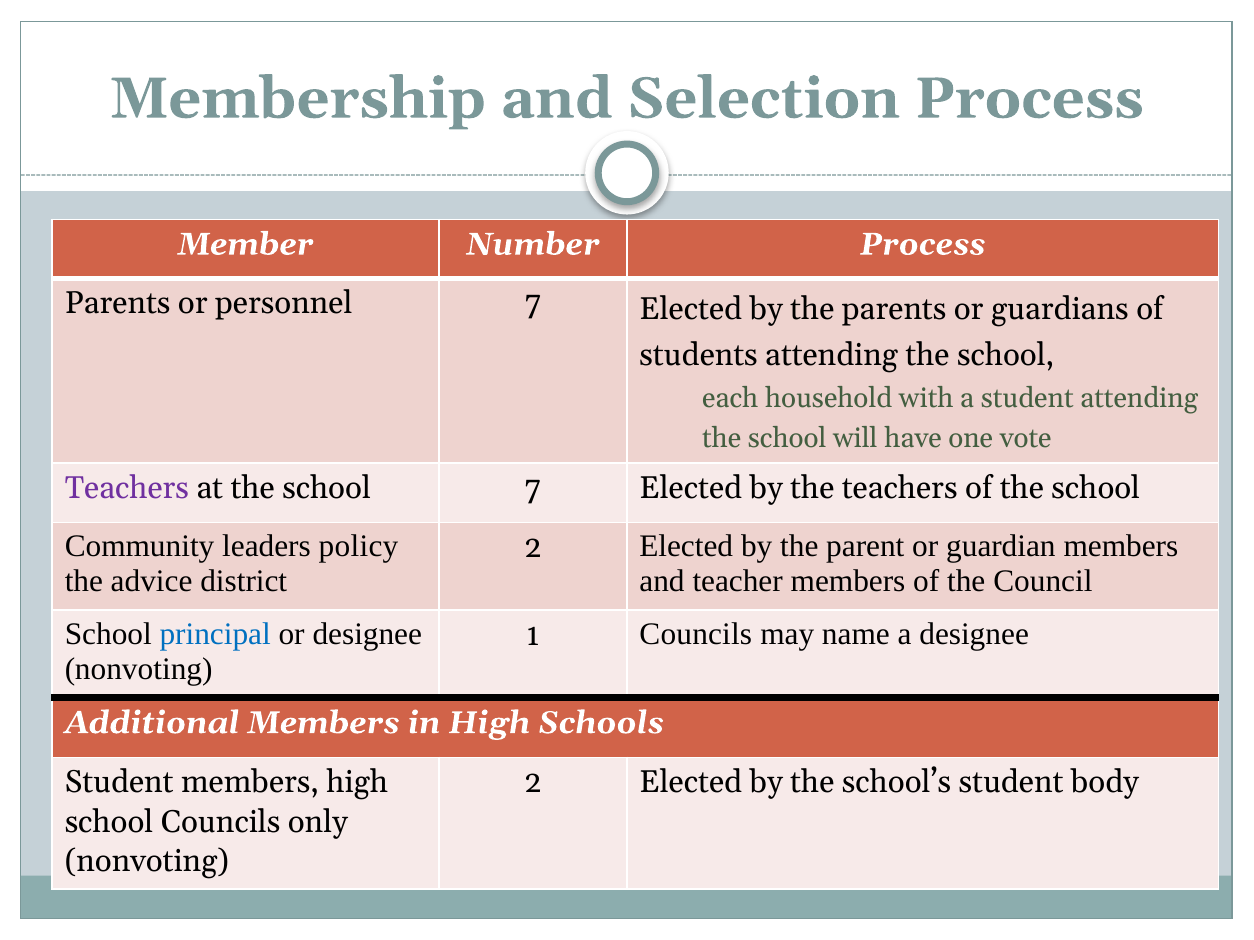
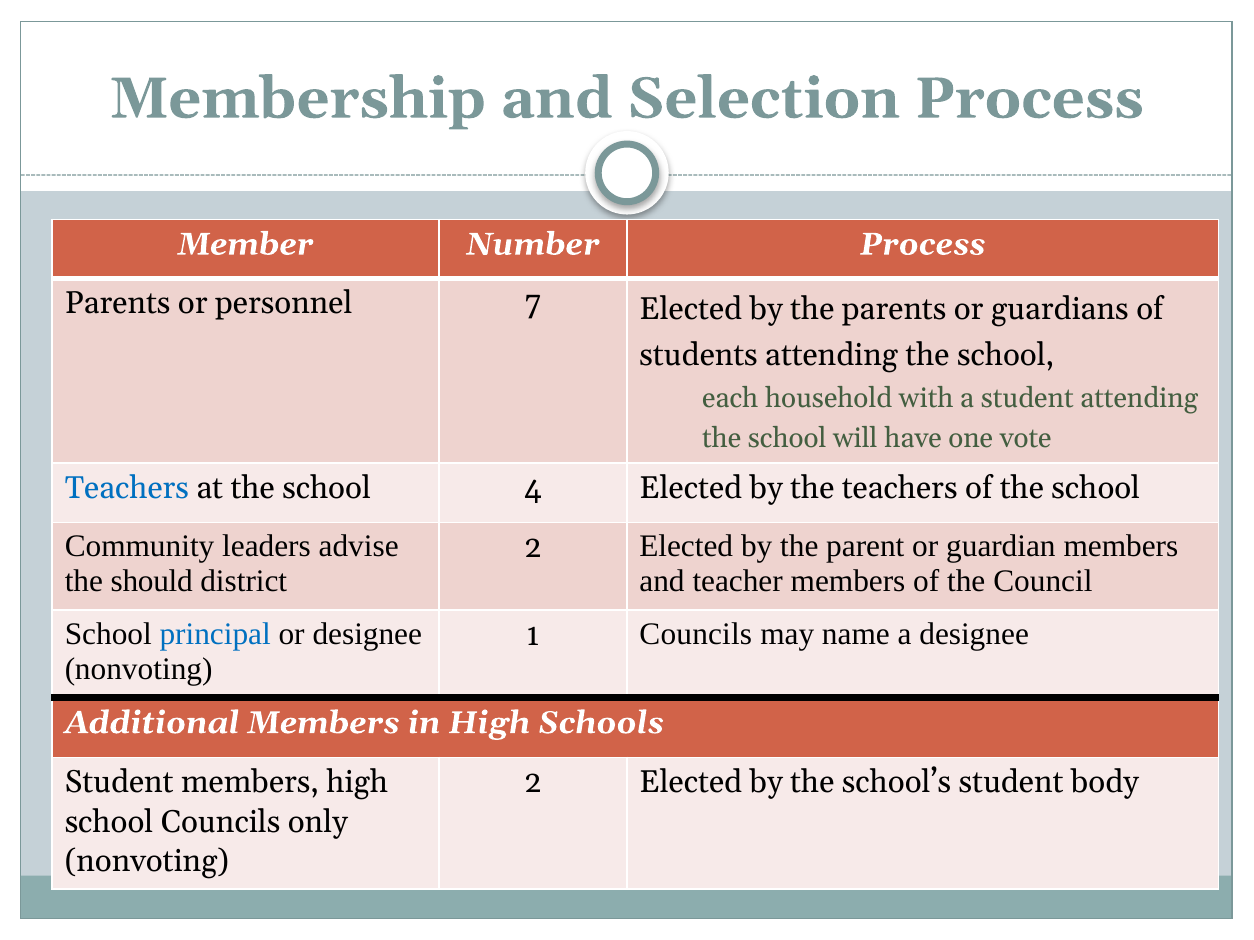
Teachers at (127, 488) colour: purple -> blue
school 7: 7 -> 4
policy: policy -> advise
advice: advice -> should
